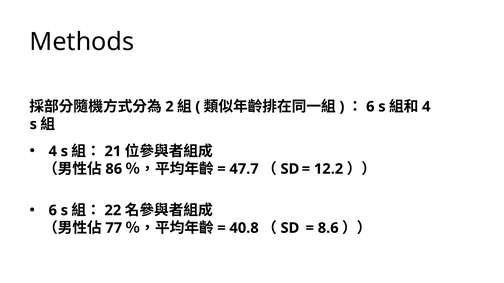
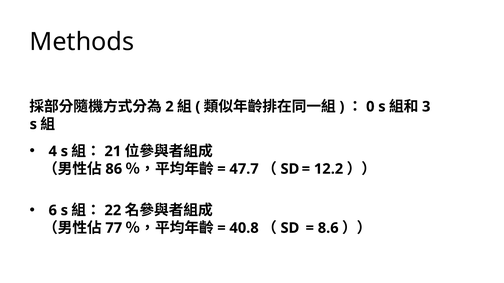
6 at (370, 107): 6 -> 0
4 at (426, 107): 4 -> 3
